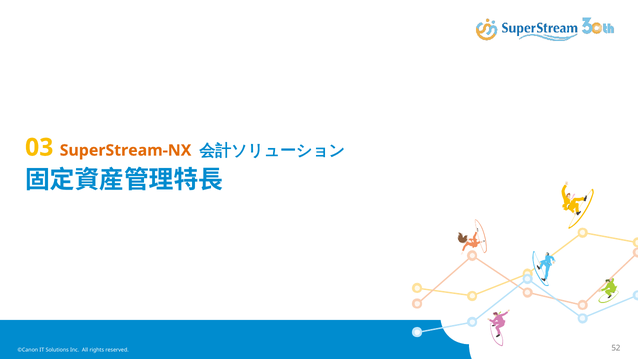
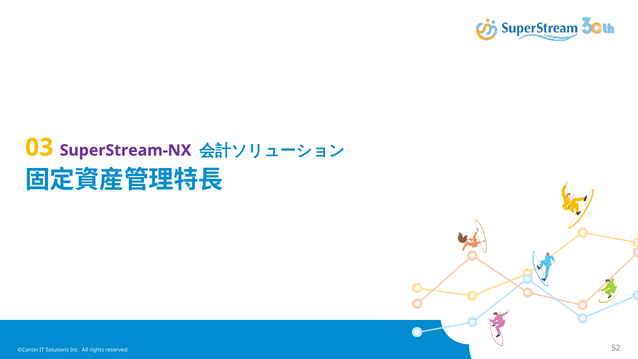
SuperStream-NX colour: orange -> purple
